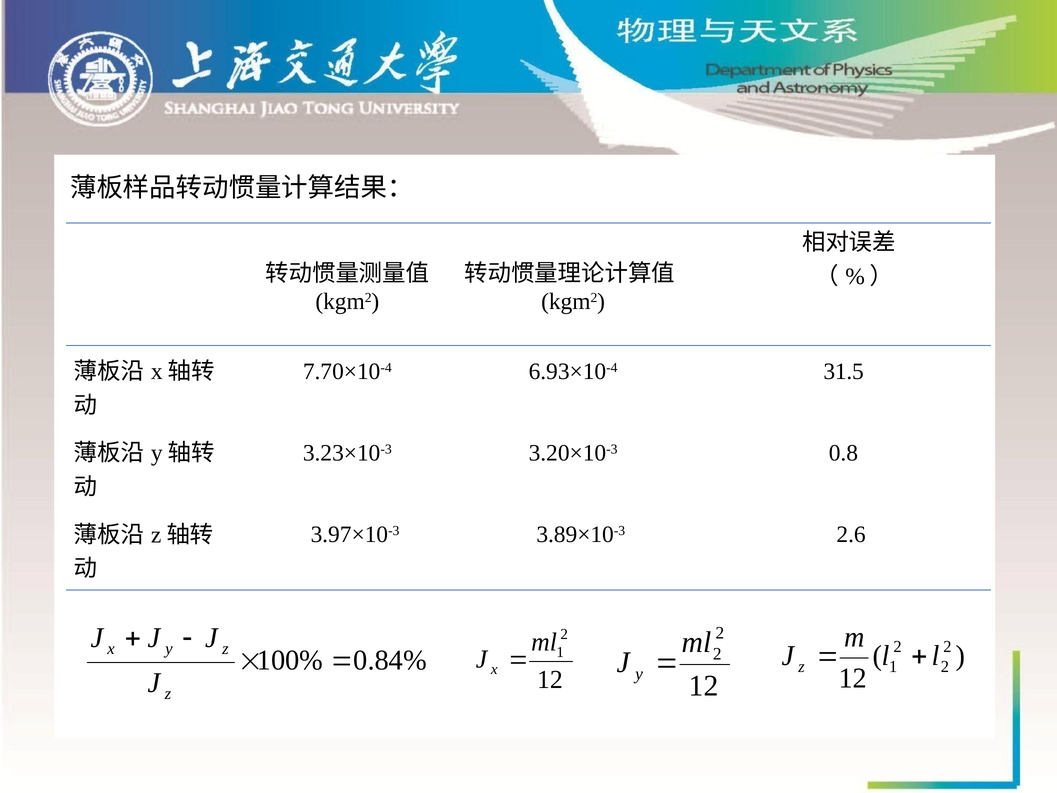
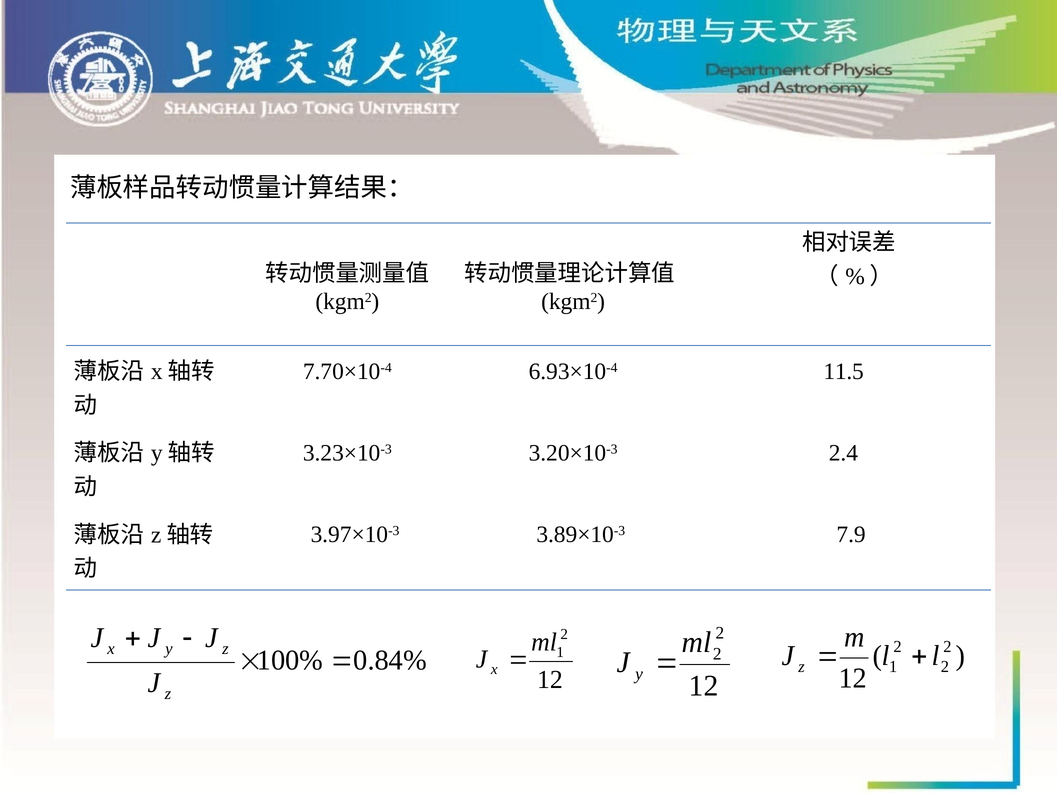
31.5: 31.5 -> 11.5
0.8: 0.8 -> 2.4
2.6: 2.6 -> 7.9
